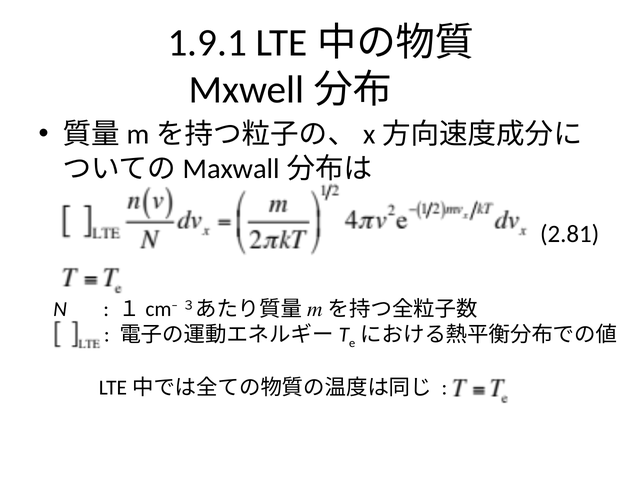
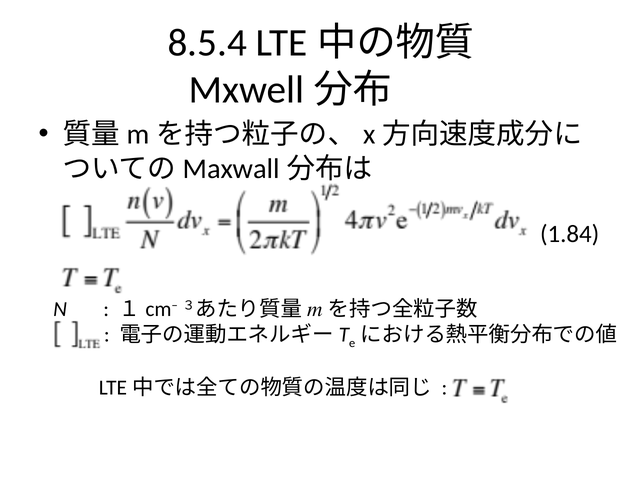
1.9.1: 1.9.1 -> 8.5.4
2.81: 2.81 -> 1.84
